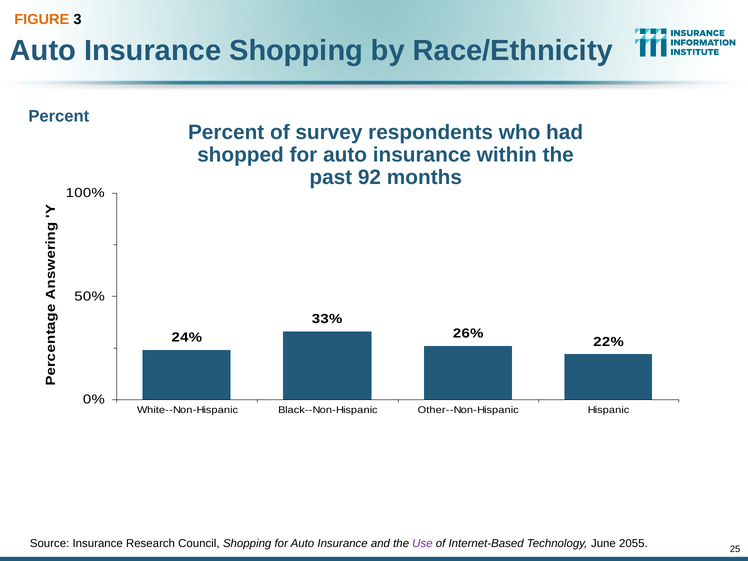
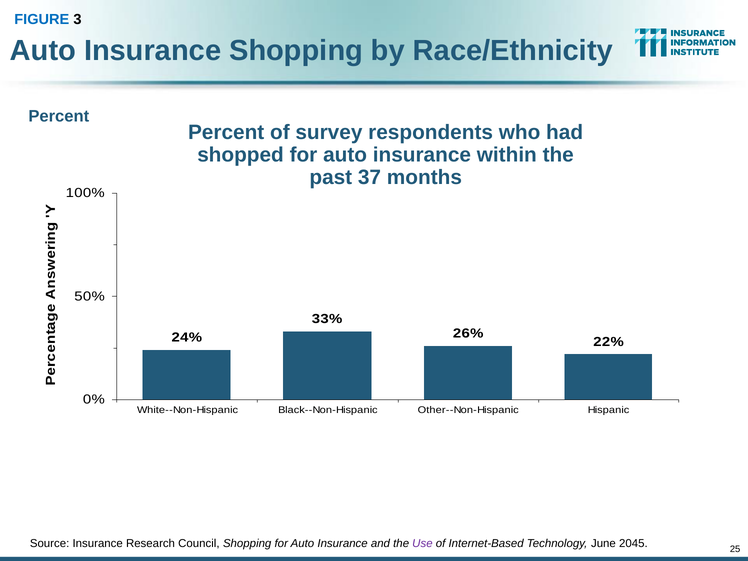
FIGURE colour: orange -> blue
92: 92 -> 37
2055: 2055 -> 2045
